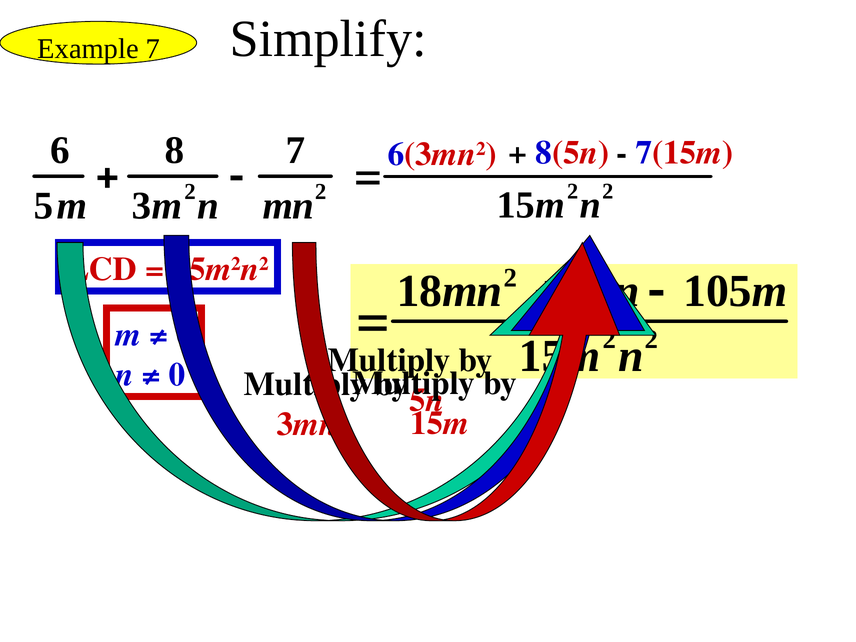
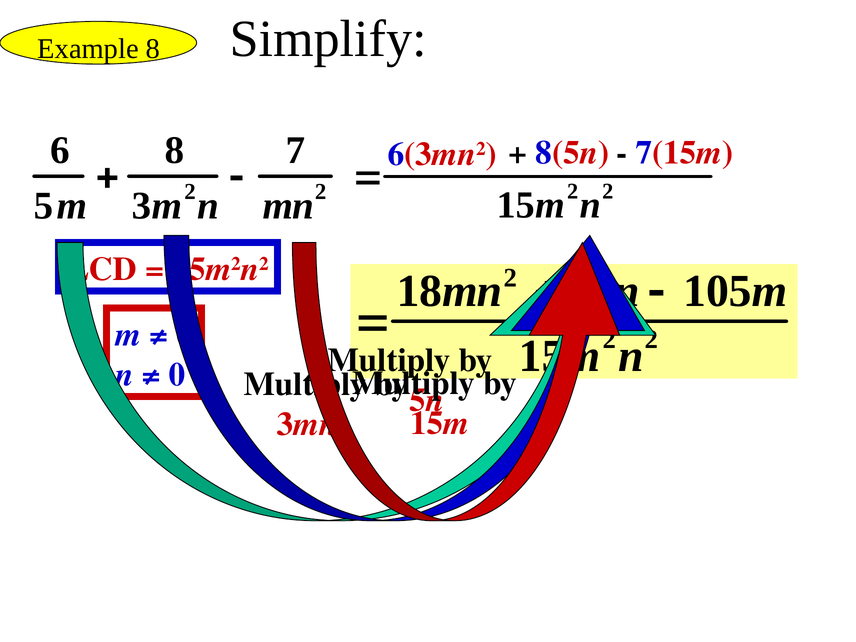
Example 7: 7 -> 8
